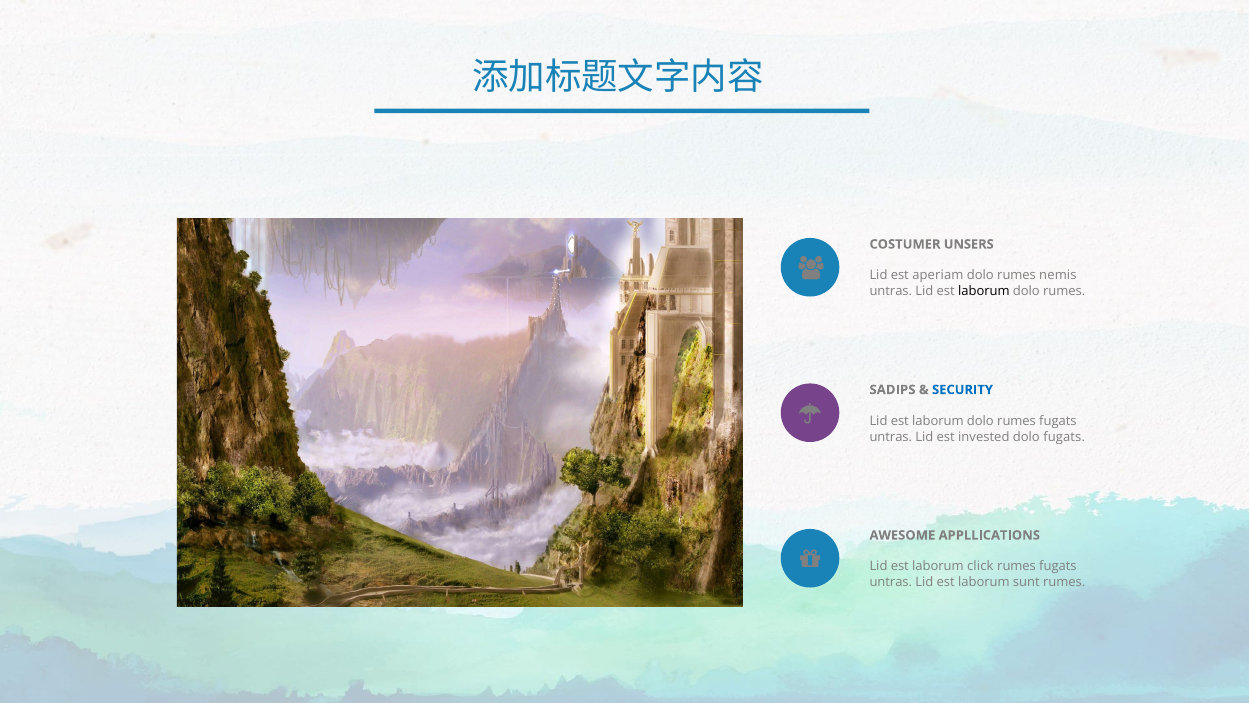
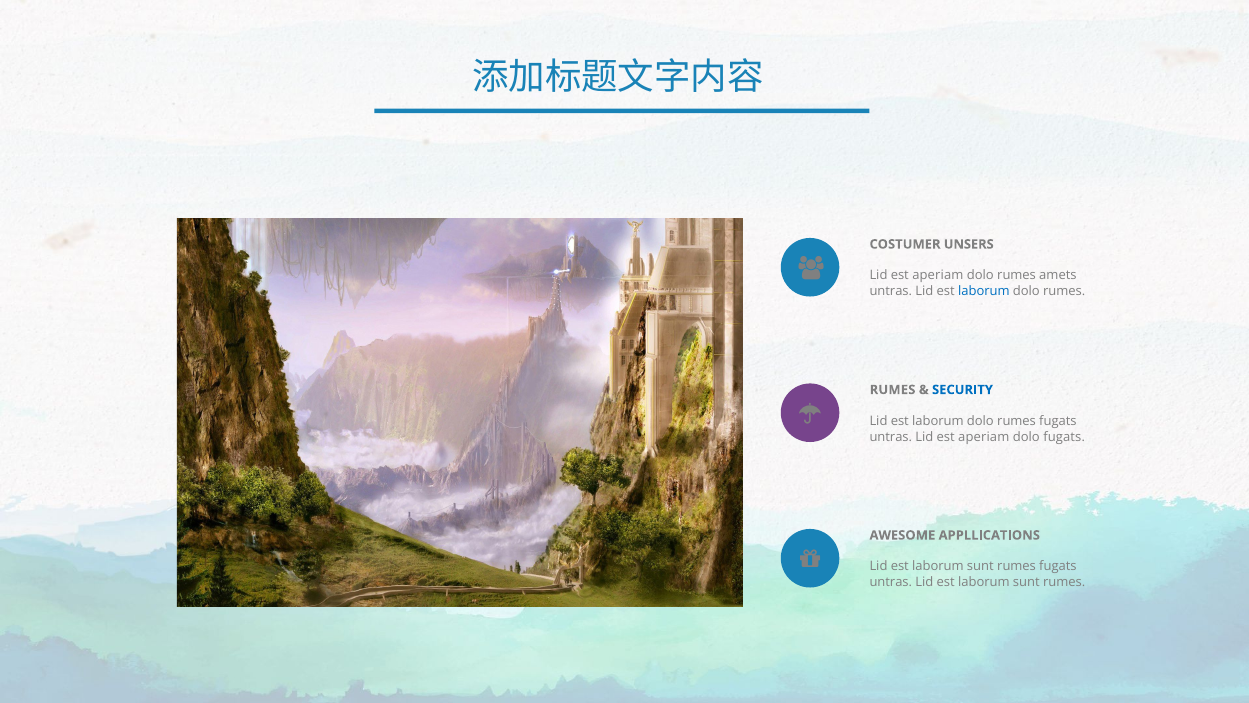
nemis: nemis -> amets
laborum at (984, 291) colour: black -> blue
SADIPS at (893, 390): SADIPS -> RUMES
untras Lid est invested: invested -> aperiam
click at (980, 566): click -> sunt
